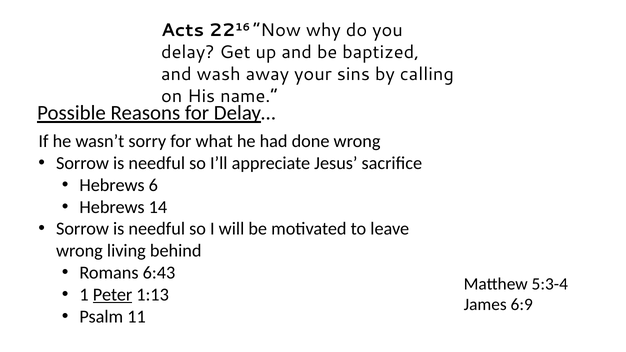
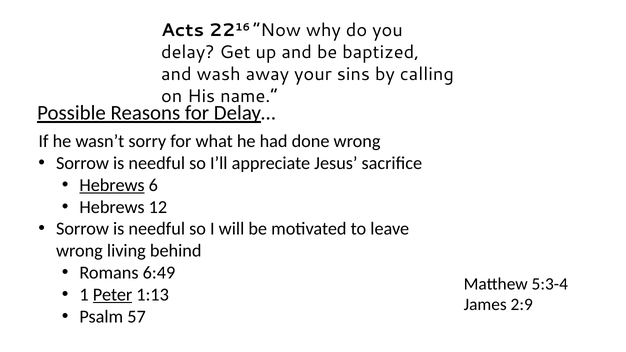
Hebrews at (112, 185) underline: none -> present
14: 14 -> 12
6:43: 6:43 -> 6:49
6:9: 6:9 -> 2:9
11: 11 -> 57
